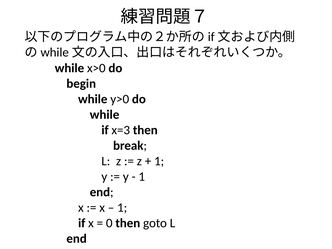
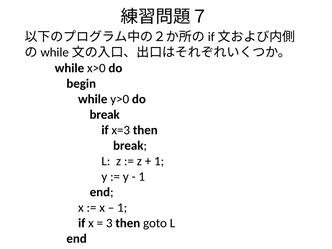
while at (105, 115): while -> break
0: 0 -> 3
